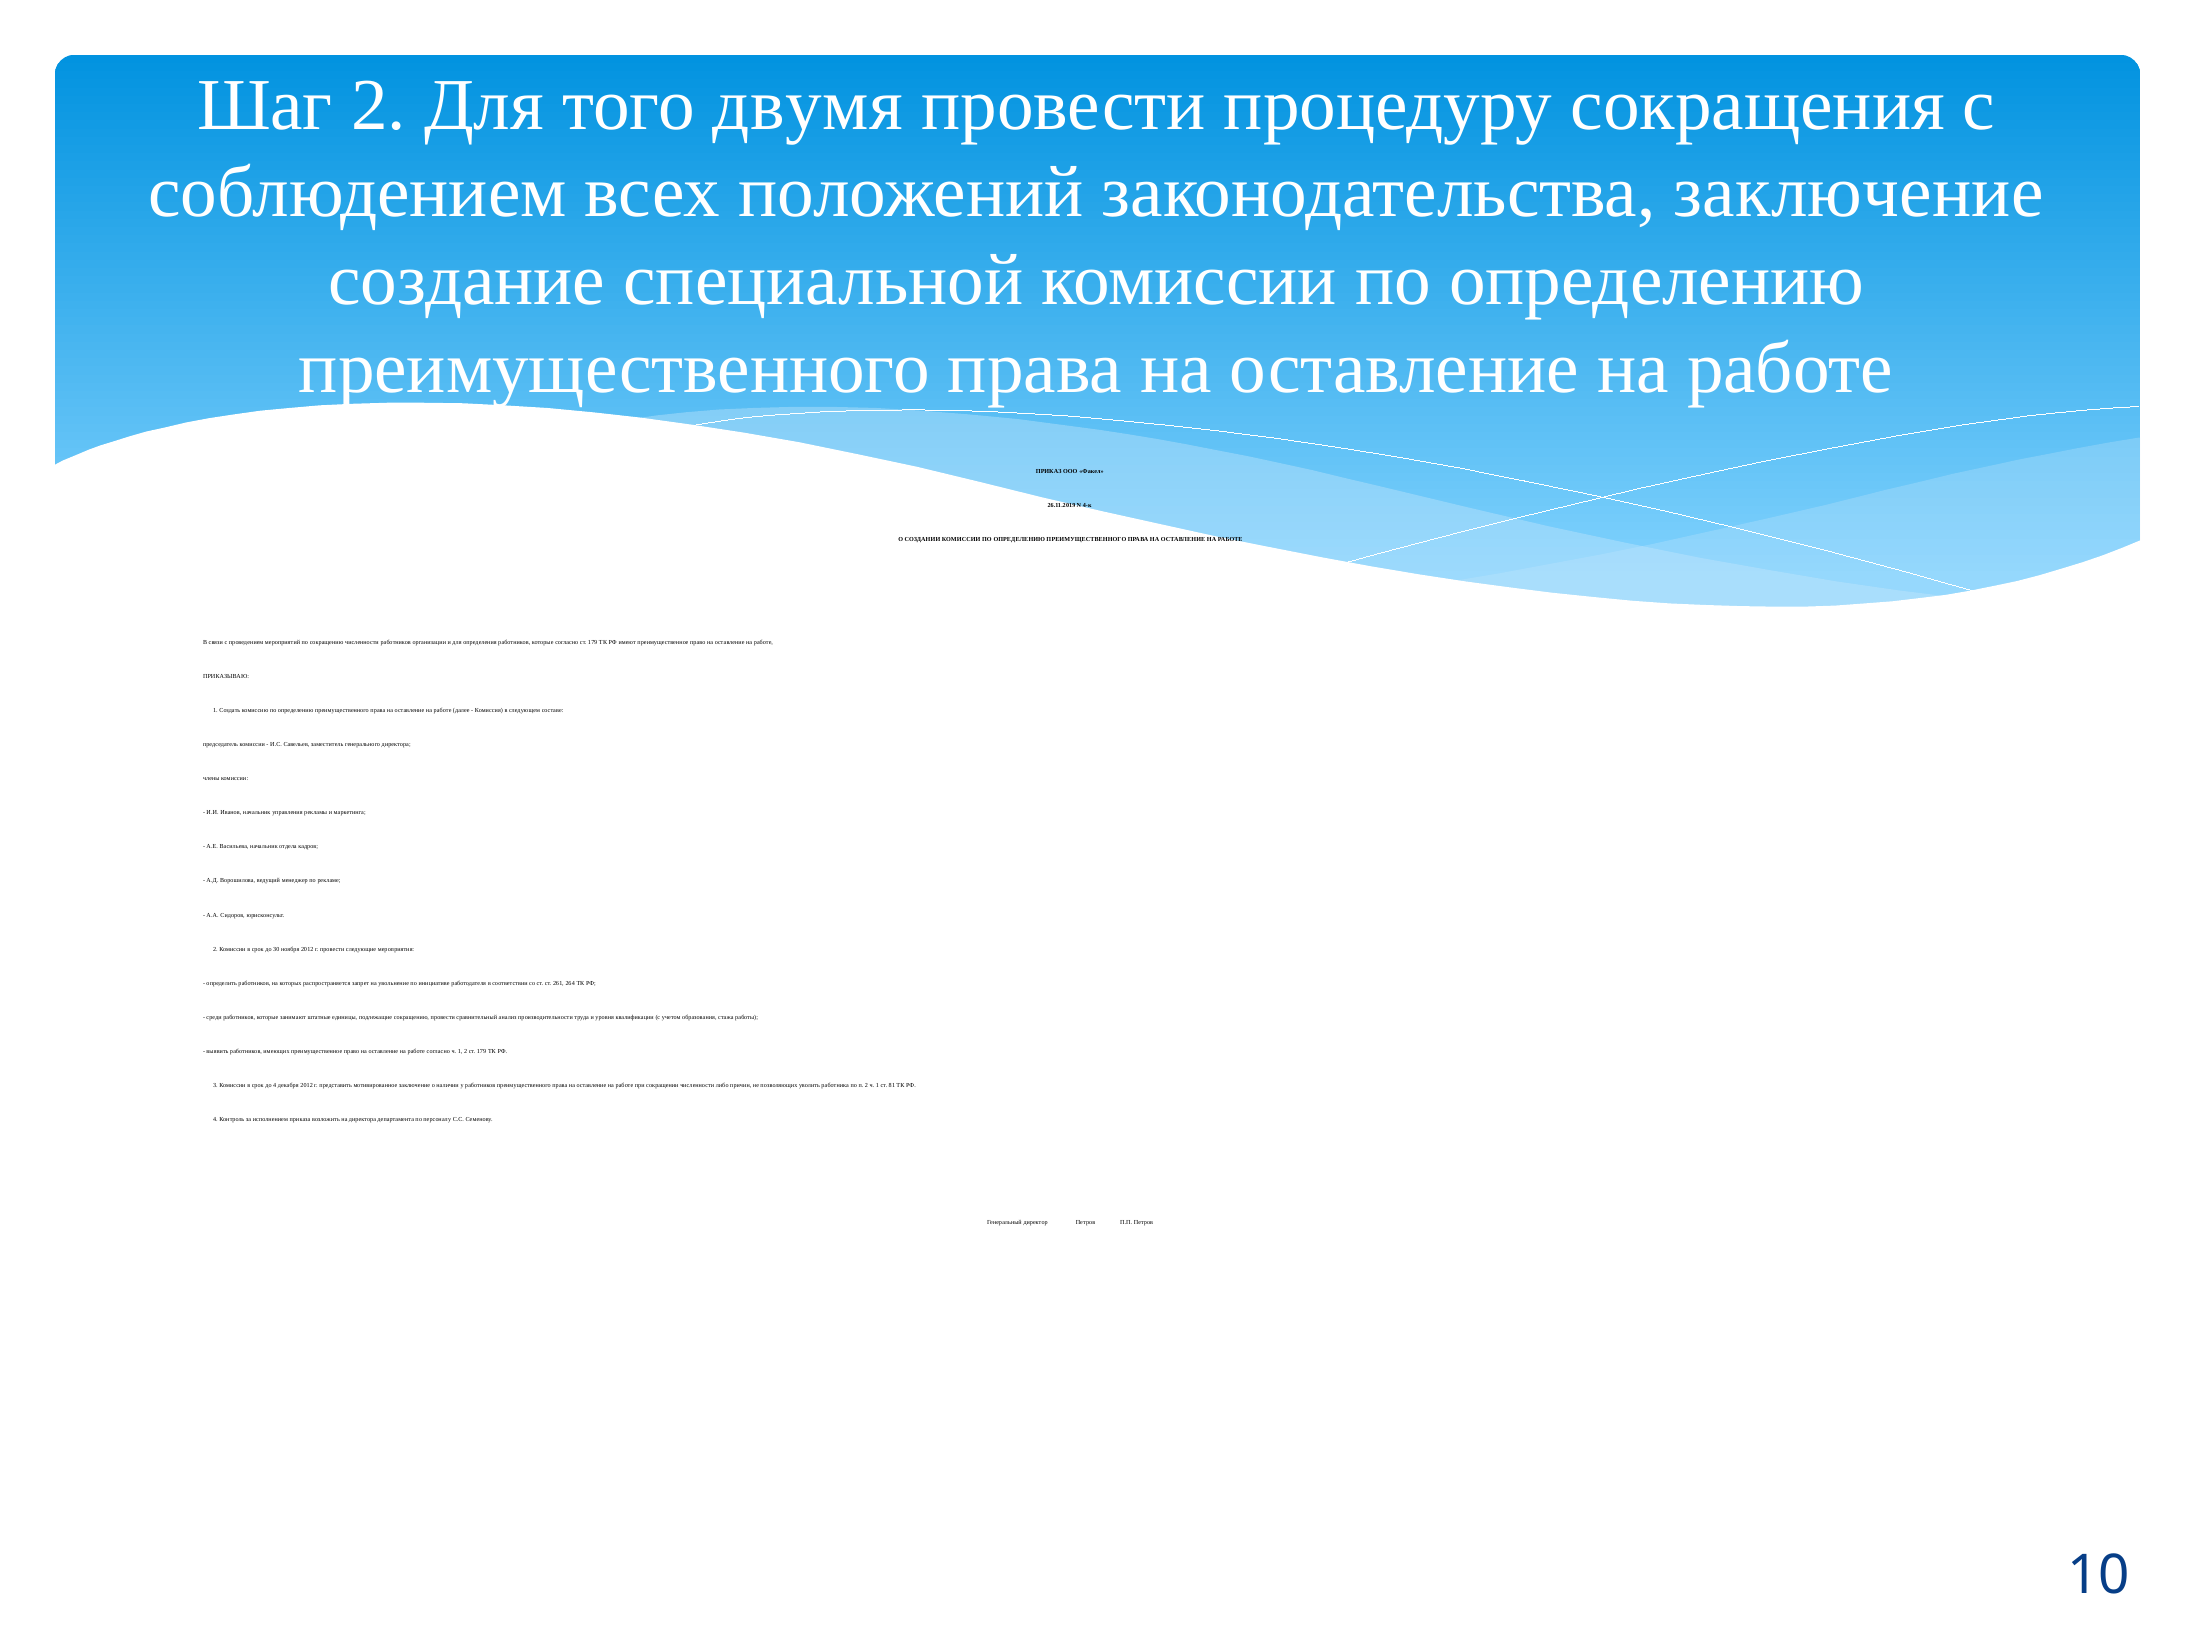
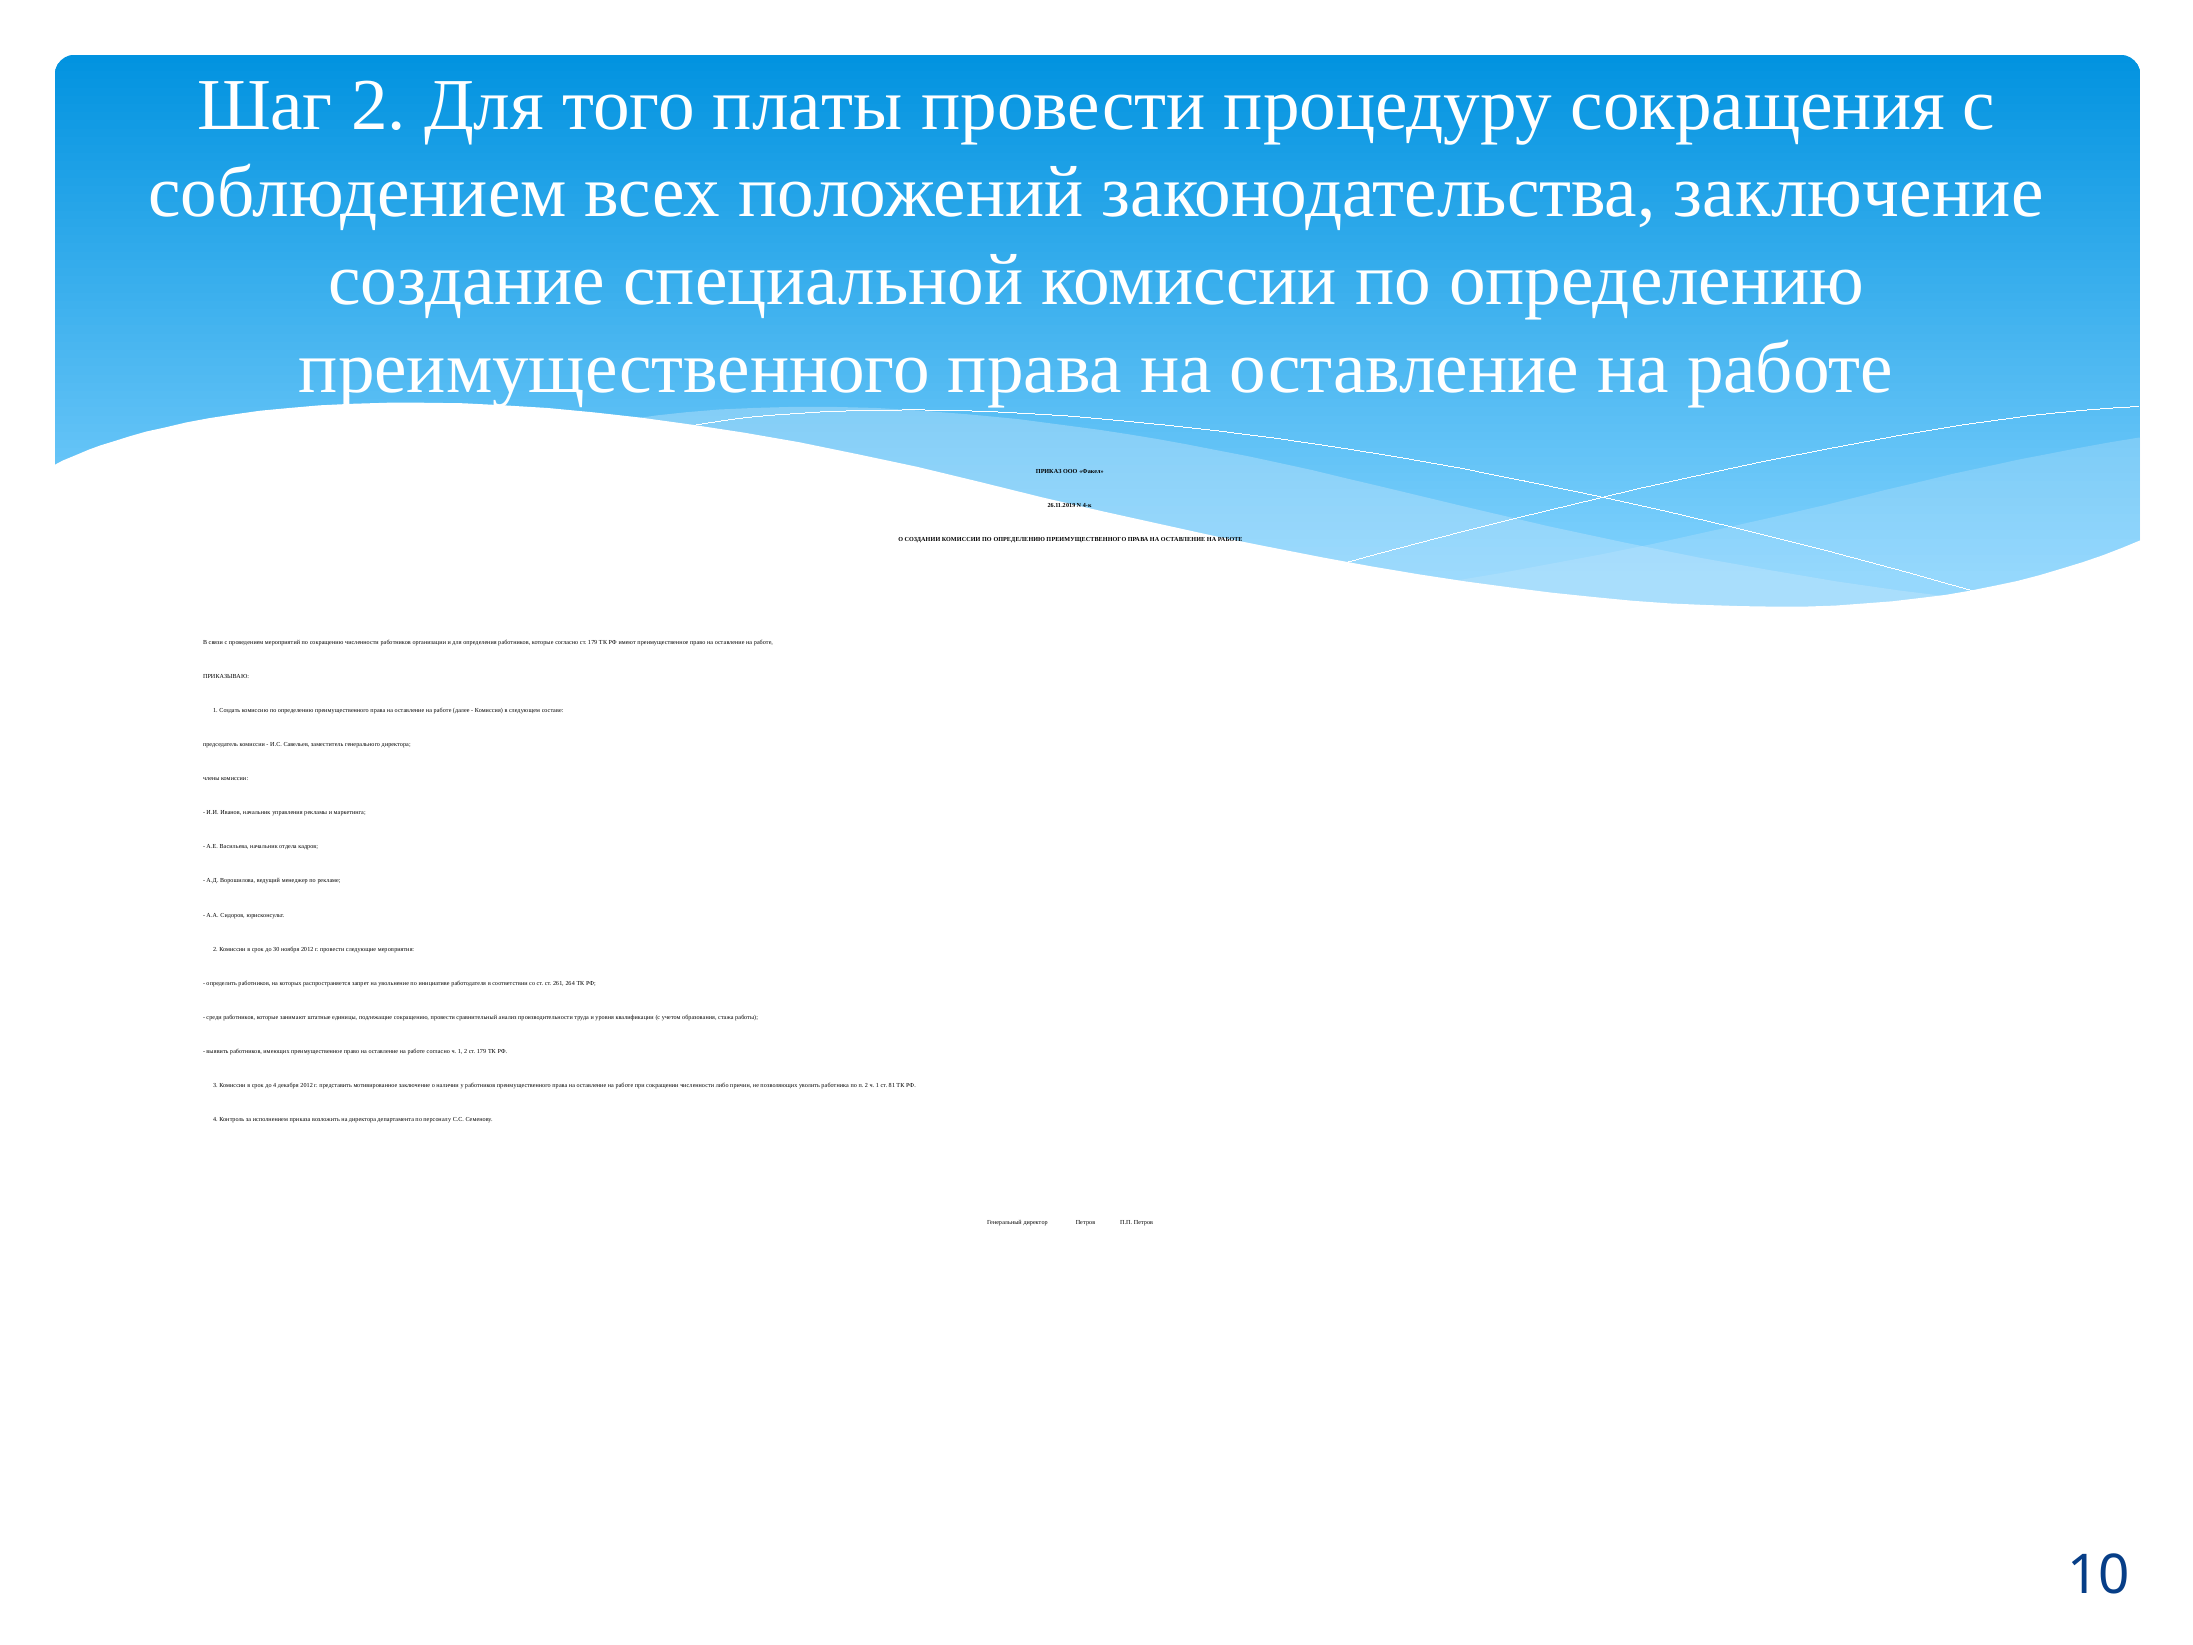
двумя: двумя -> платы
